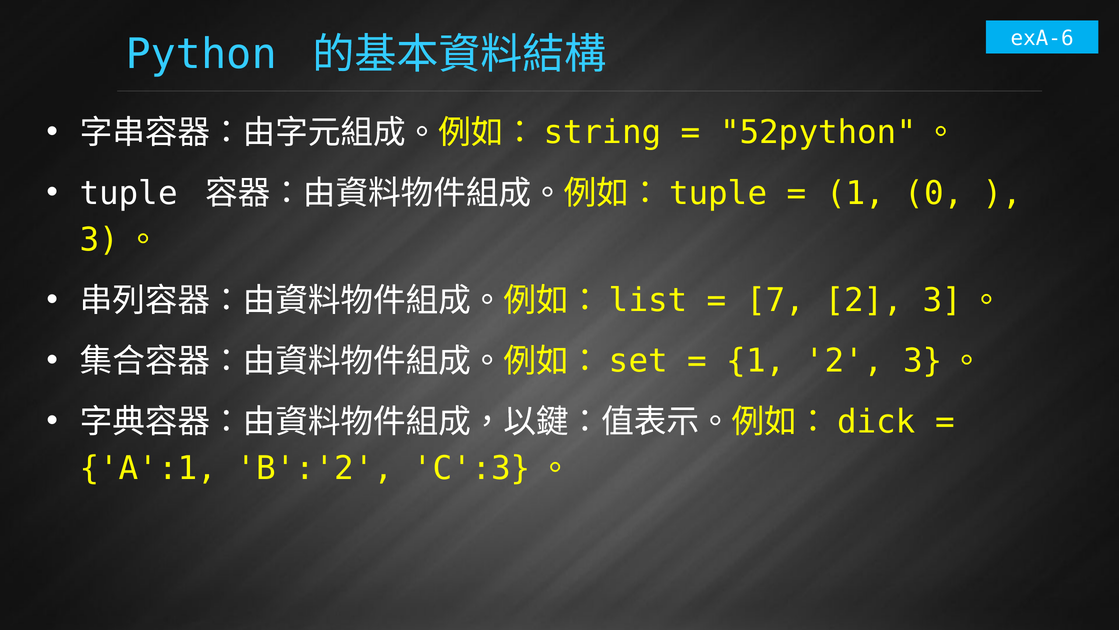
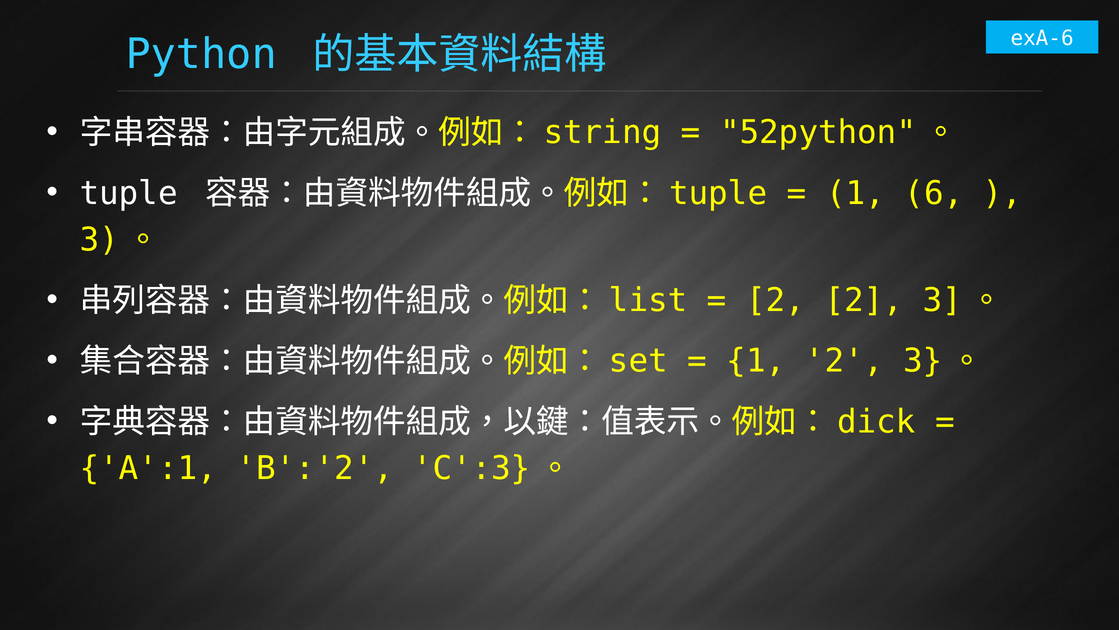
0: 0 -> 6
7 at (776, 300): 7 -> 2
